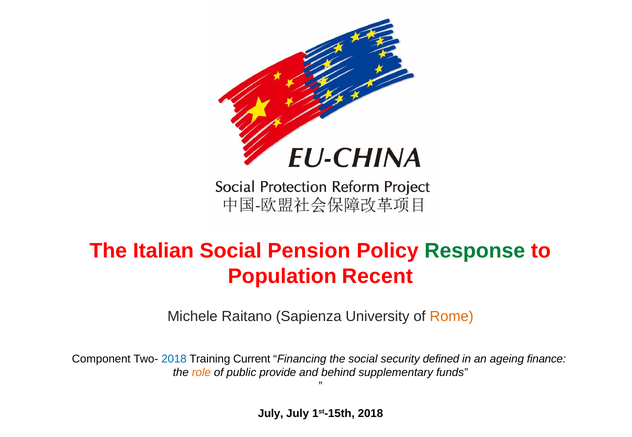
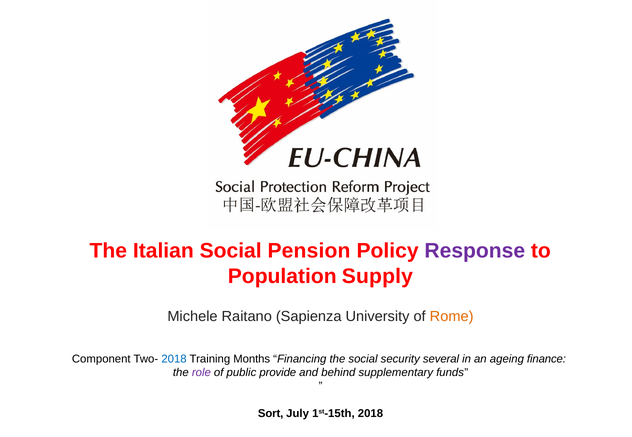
Response colour: green -> purple
Recent: Recent -> Supply
Current: Current -> Months
defined: defined -> several
role colour: orange -> purple
July at (271, 414): July -> Sort
